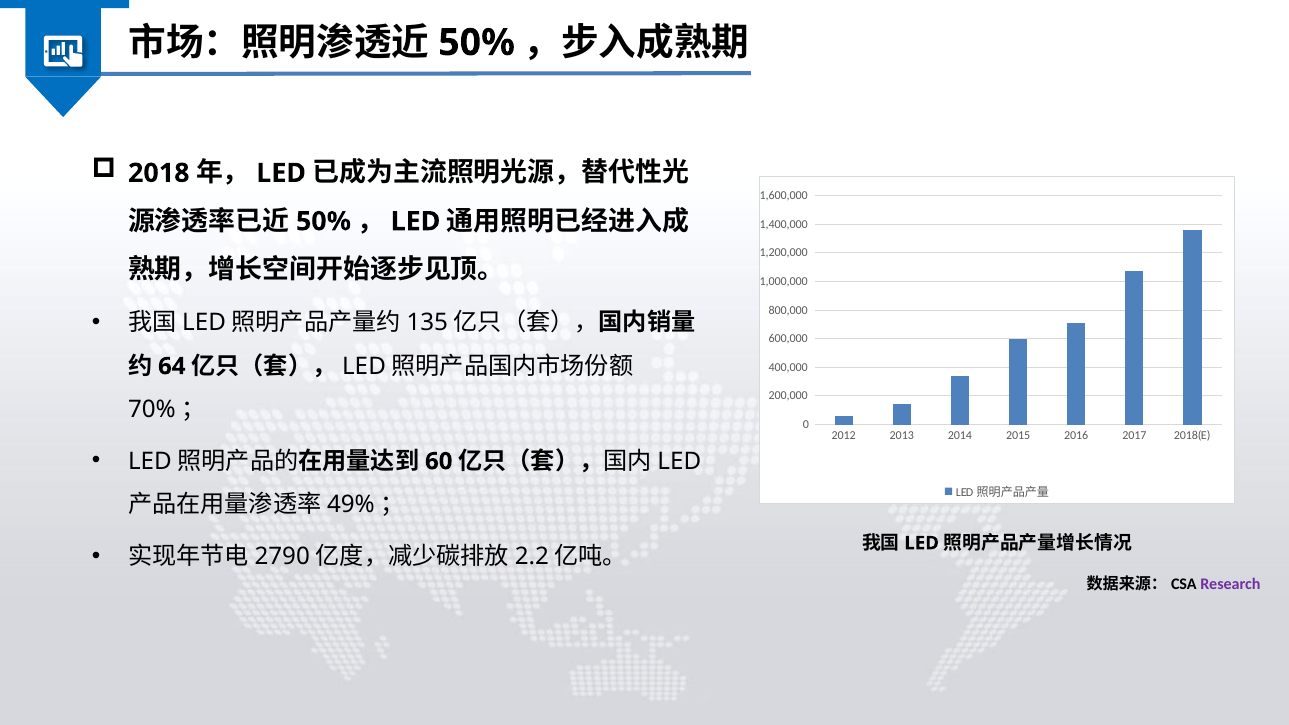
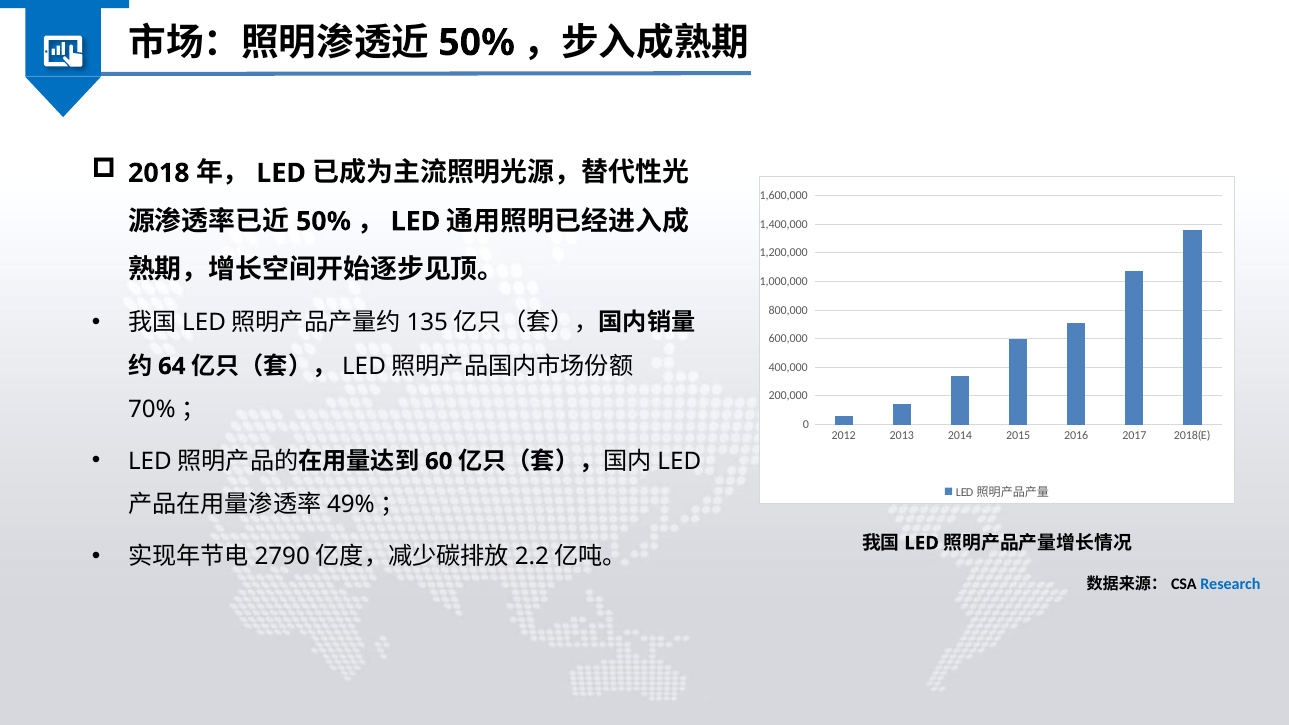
Research colour: purple -> blue
